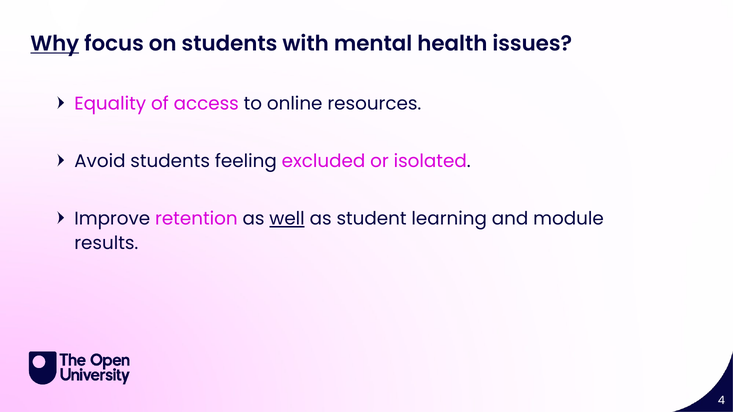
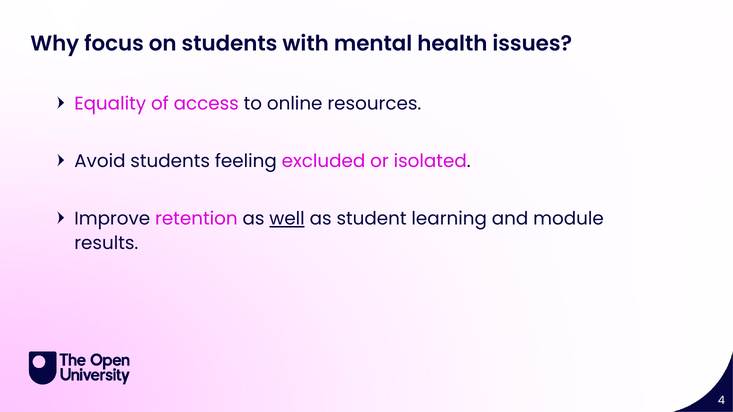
Why underline: present -> none
